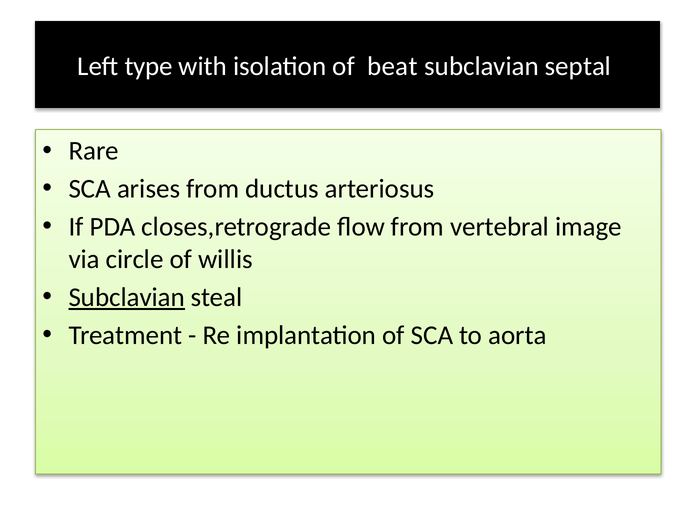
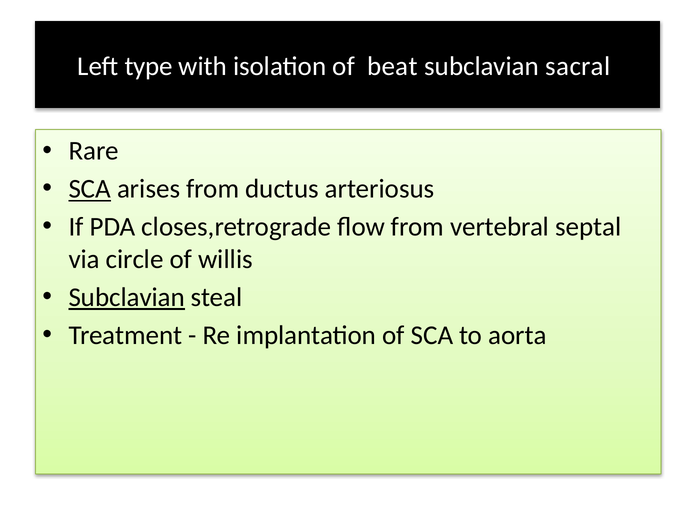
septal: septal -> sacral
SCA at (90, 189) underline: none -> present
image: image -> septal
